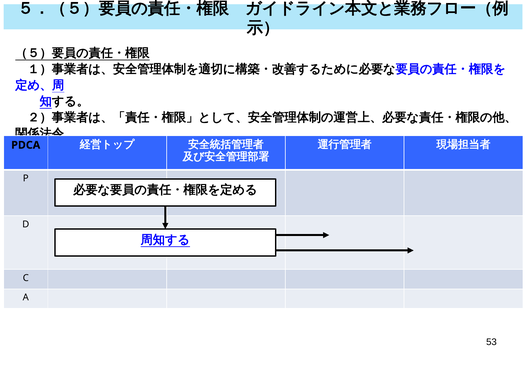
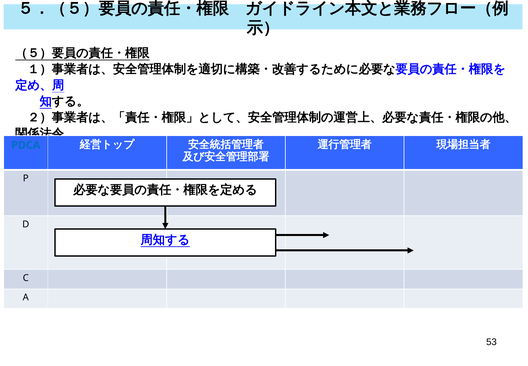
PDCA colour: black -> blue
